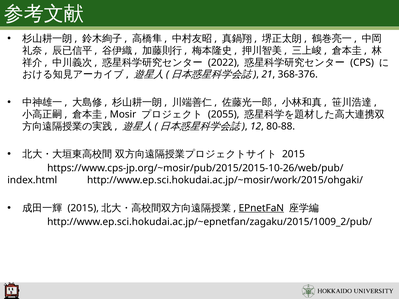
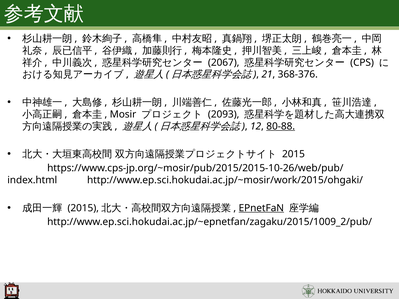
2022: 2022 -> 2067
2055: 2055 -> 2093
80-88 underline: none -> present
